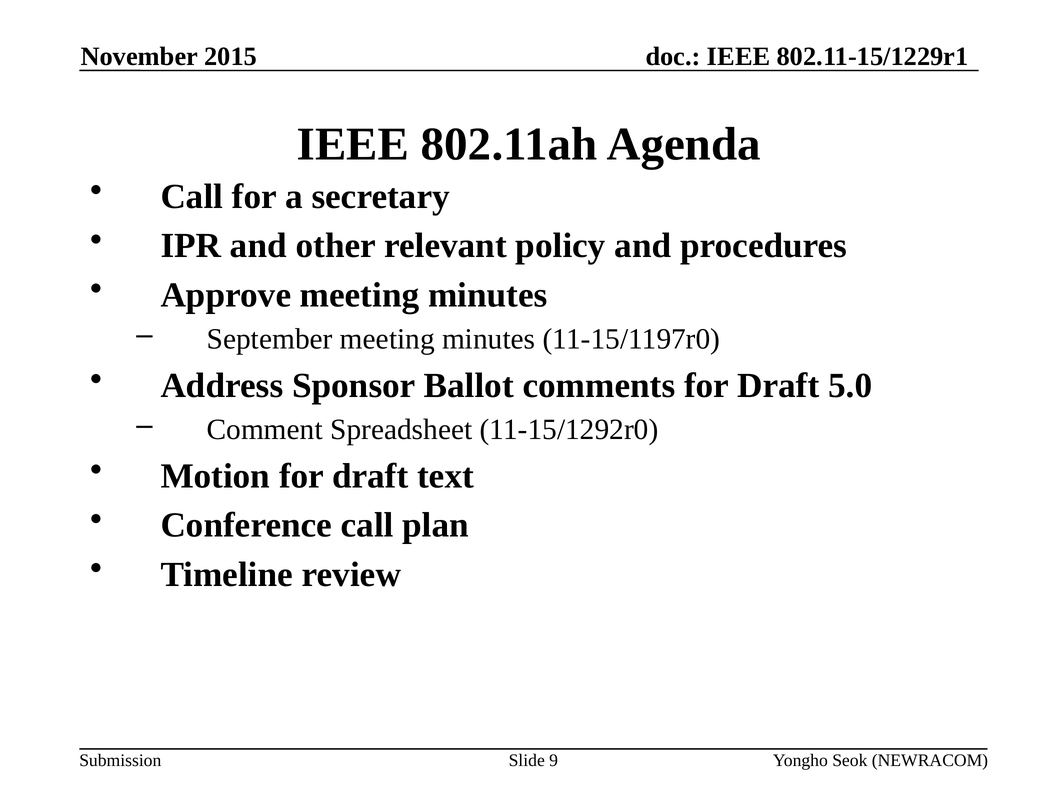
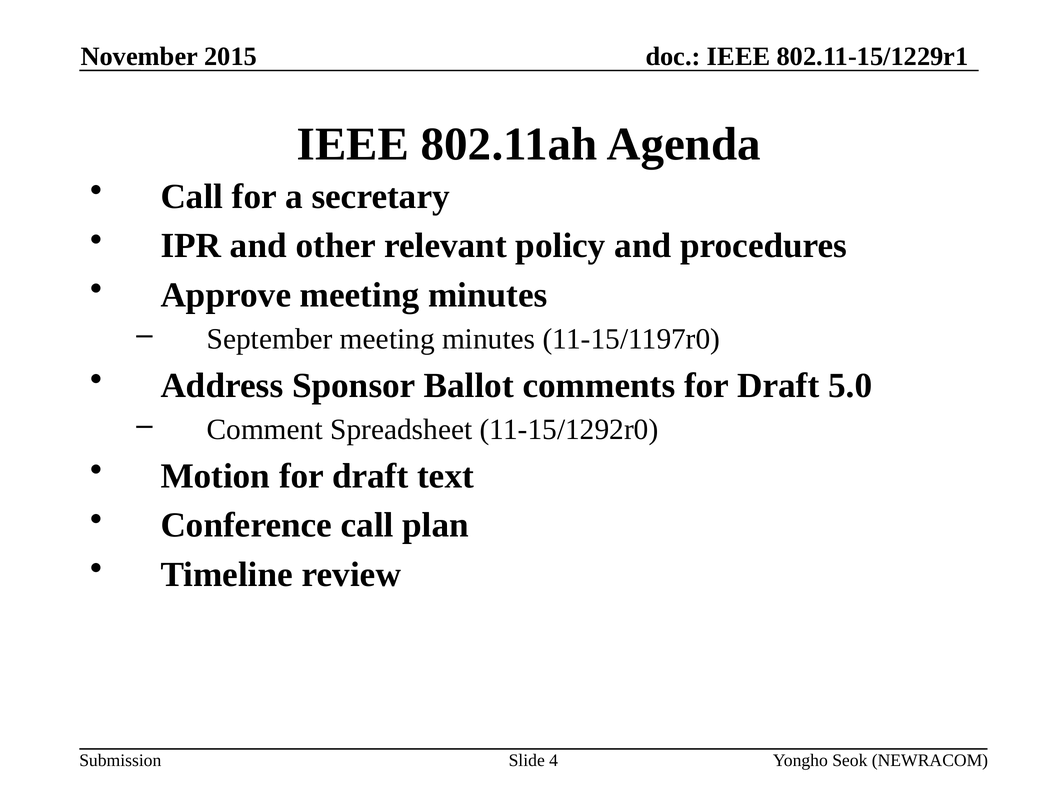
9: 9 -> 4
